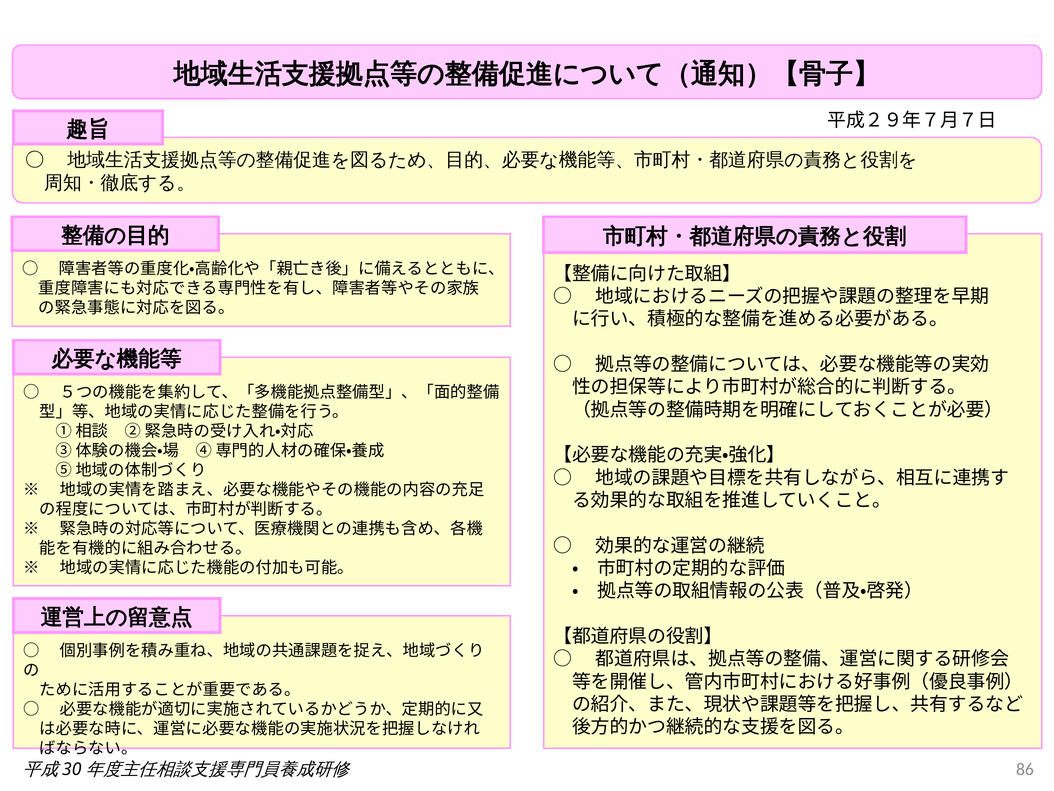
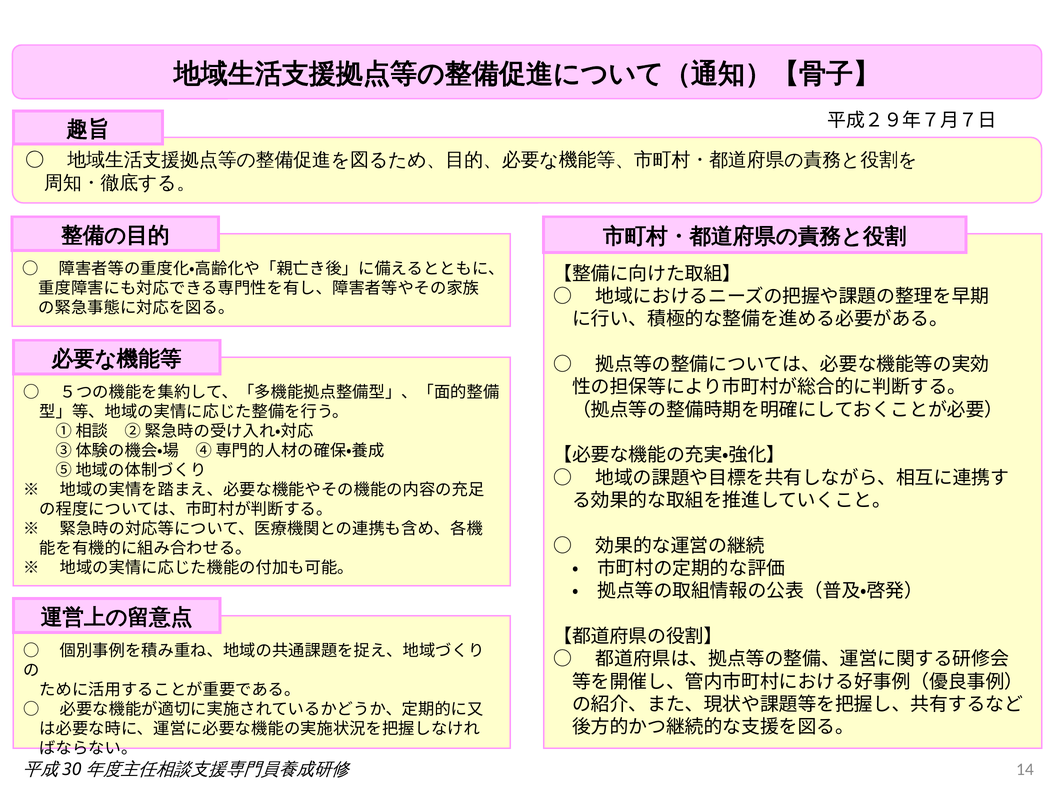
86: 86 -> 14
